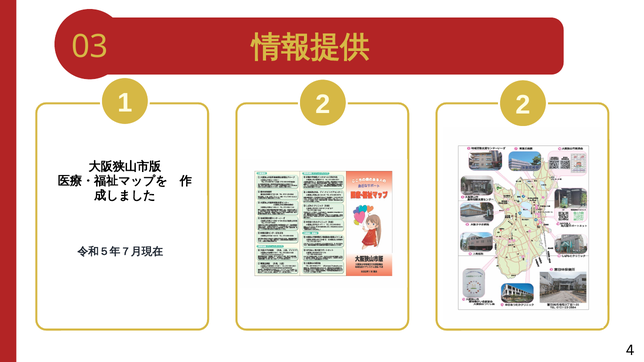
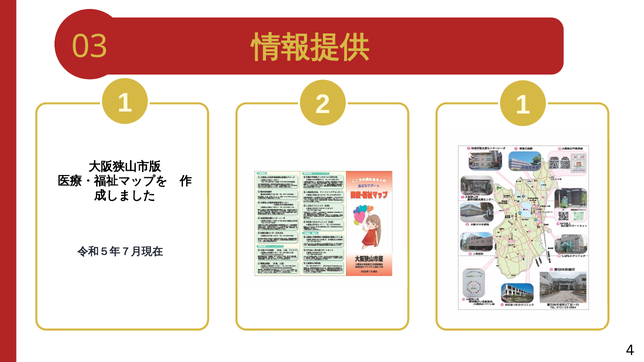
2 2: 2 -> 1
